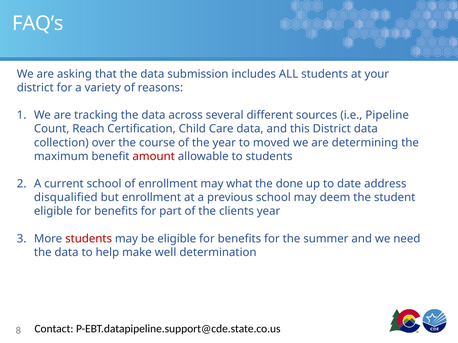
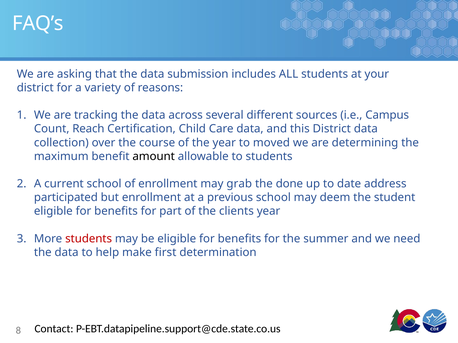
Pipeline: Pipeline -> Campus
amount colour: red -> black
what: what -> grab
disqualified: disqualified -> participated
well: well -> first
